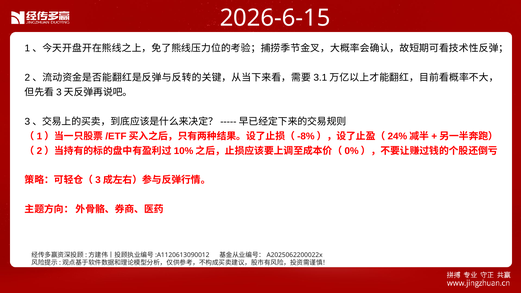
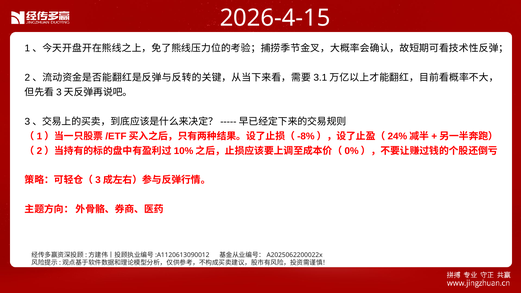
2026-6-15: 2026-6-15 -> 2026-4-15
